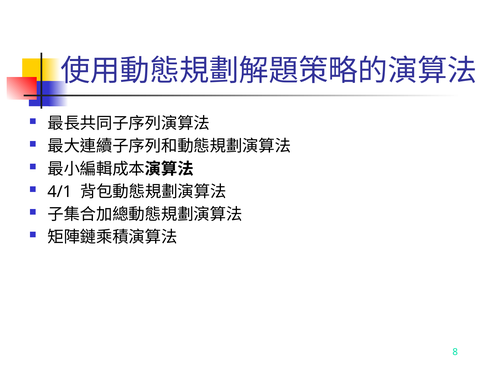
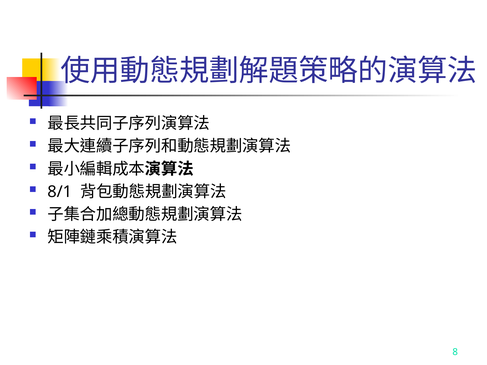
4/1: 4/1 -> 8/1
